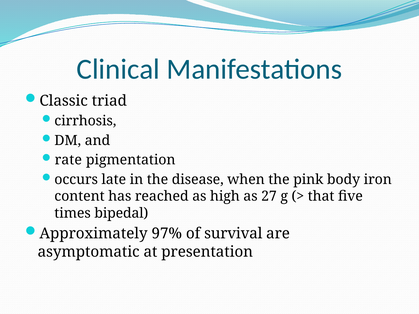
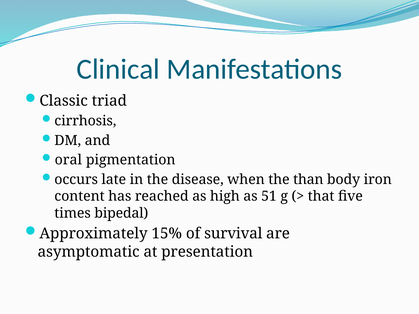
rate: rate -> oral
pink: pink -> than
27: 27 -> 51
97%: 97% -> 15%
